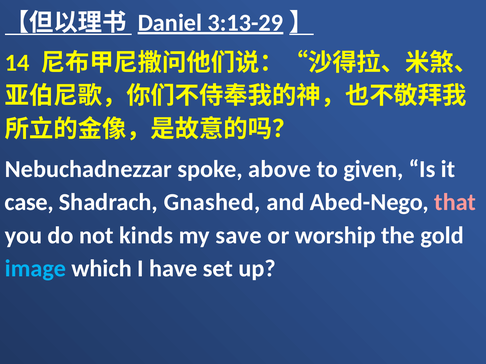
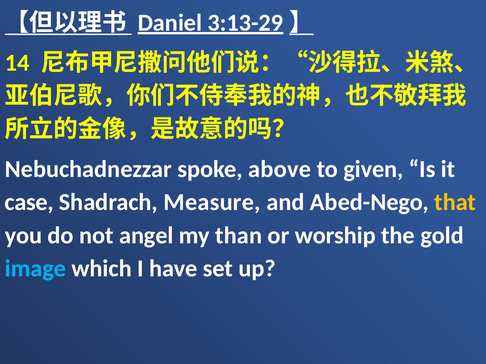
Gnashed: Gnashed -> Measure
that colour: pink -> yellow
kinds: kinds -> angel
save: save -> than
